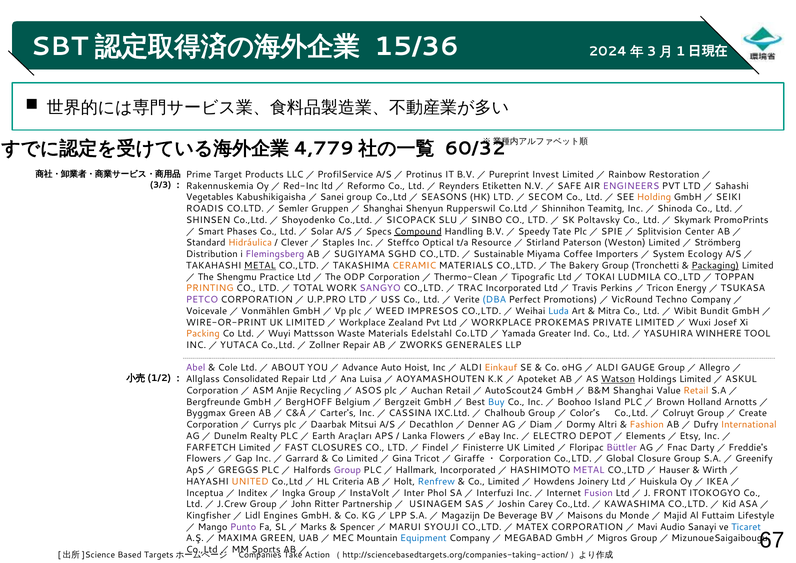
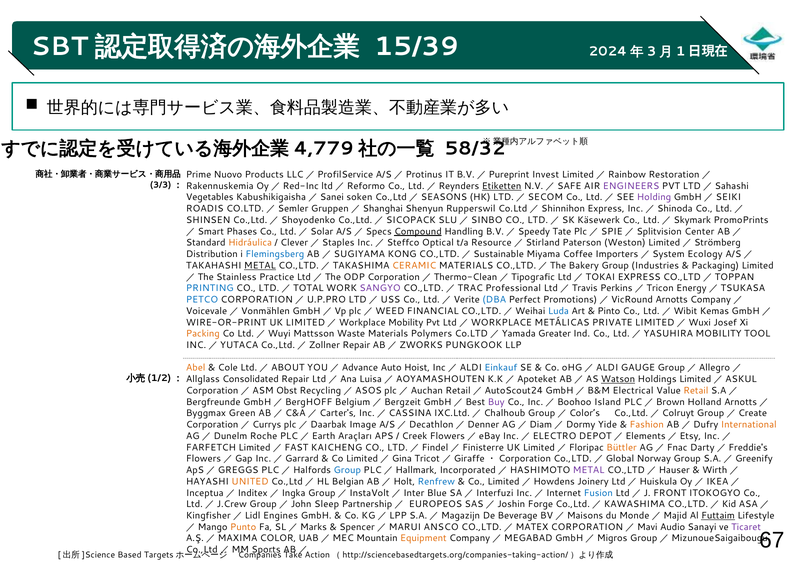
15/36: 15/36 -> 15/39
60/32: 60/32 -> 58/32
Target: Target -> Nuovo
Etiketten underline: none -> present
Kabushikigaisha／Sanei group: group -> soken
Holding colour: orange -> purple
Co.Ltd／Shinnihon Teamitg: Teamitg -> Express
Poltavsky: Poltavsky -> Käsewerk
Flemingsberg colour: purple -> blue
SGHD: SGHD -> KONG
Tronchetti: Tronchetti -> Industries
Packaging underline: present -> none
Shengmu: Shengmu -> Stainless
Ltd／TOKAI LUDMILA: LUDMILA -> EXPRESS
PRINTING colour: orange -> blue
Incorporated: Incorporated -> Professional
PETCO colour: purple -> blue
Techno: Techno -> Arnotts
IMPRESOS: IMPRESOS -> FINANCIAL
Mitra: Mitra -> Pinto
Bundit: Bundit -> Kemas
LIMITED／Workplace Zealand: Zealand -> Mobility
PROKEMAS: PROKEMAS -> METÁLICAS
Edelstahl: Edelstahl -> Polymers
Ltd.／YASUHIRA WINHERE: WINHERE -> MOBILITY
GENERALES: GENERALES -> PUNGKOOK
Abel colour: purple -> orange
Einkauf colour: orange -> blue
Anjie: Anjie -> Obst
Shanghai: Shanghai -> Electrical
Buy colour: blue -> purple
Mitsui: Mitsui -> Image
Altri: Altri -> Yide
Realty: Realty -> Roche
Lanka: Lanka -> Creek
CLOSURES: CLOSURES -> KAICHENG
Büttler colour: purple -> orange
Closure: Closure -> Norway
Group at (347, 470) colour: purple -> blue
Criteria: Criteria -> Belgian
Phol: Phol -> Blue
Fusion colour: purple -> blue
Ritter: Ritter -> Sleep
USINAGEM: USINAGEM -> EUROPEOS
Carey: Carey -> Forge
Futtaim underline: none -> present
Punto colour: purple -> orange
SYOUJI: SYOUJI -> ANSCO
Ticaret colour: blue -> purple
A.Ş.／MAXIMA GREEN: GREEN -> COLOR
Equipment colour: blue -> orange
